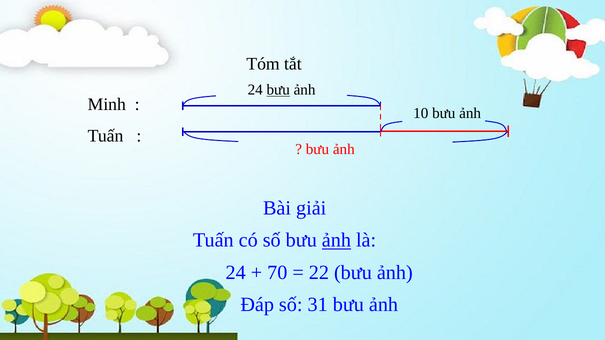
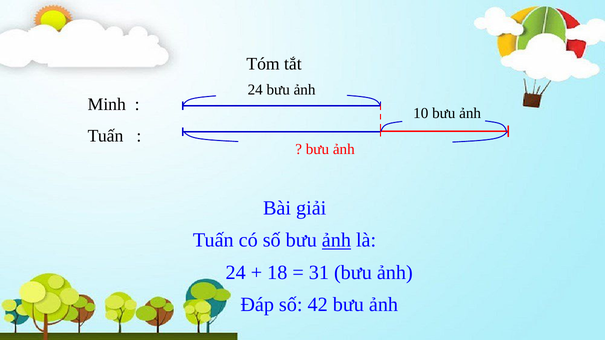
bưu at (278, 90) underline: present -> none
70: 70 -> 18
22: 22 -> 31
31: 31 -> 42
